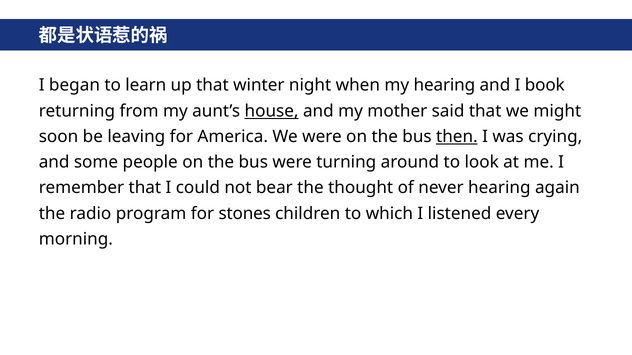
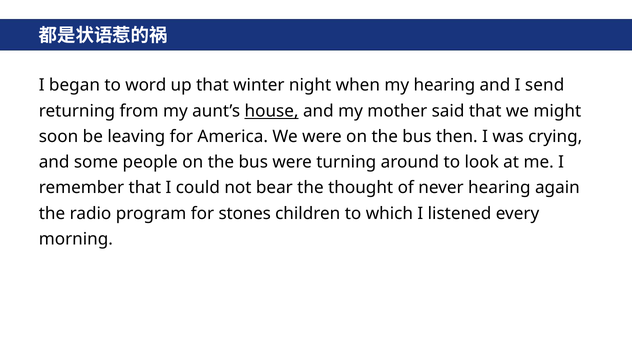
learn: learn -> word
book: book -> send
then underline: present -> none
